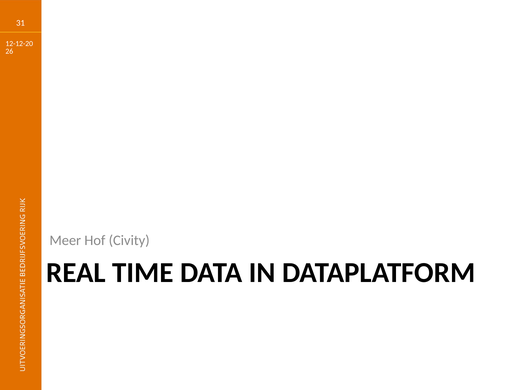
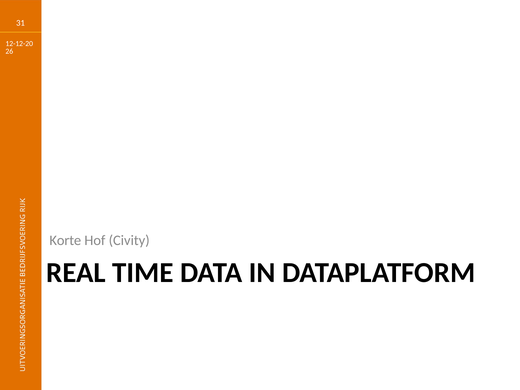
Meer: Meer -> Korte
